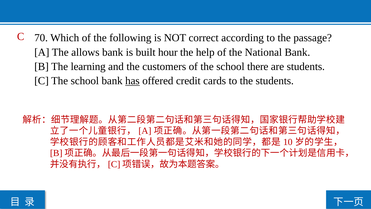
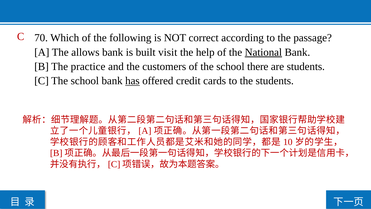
hour: hour -> visit
National underline: none -> present
learning: learning -> practice
